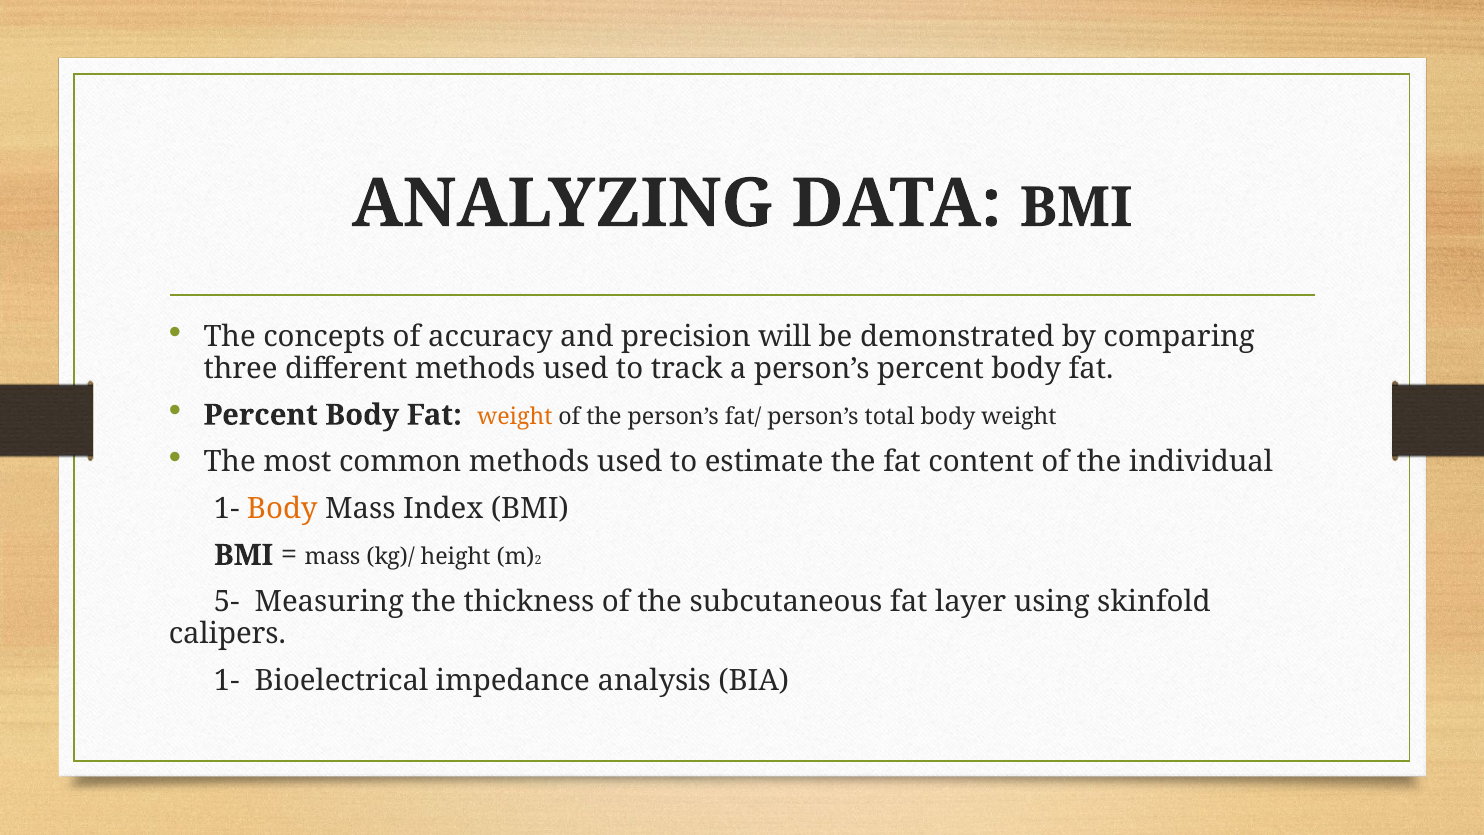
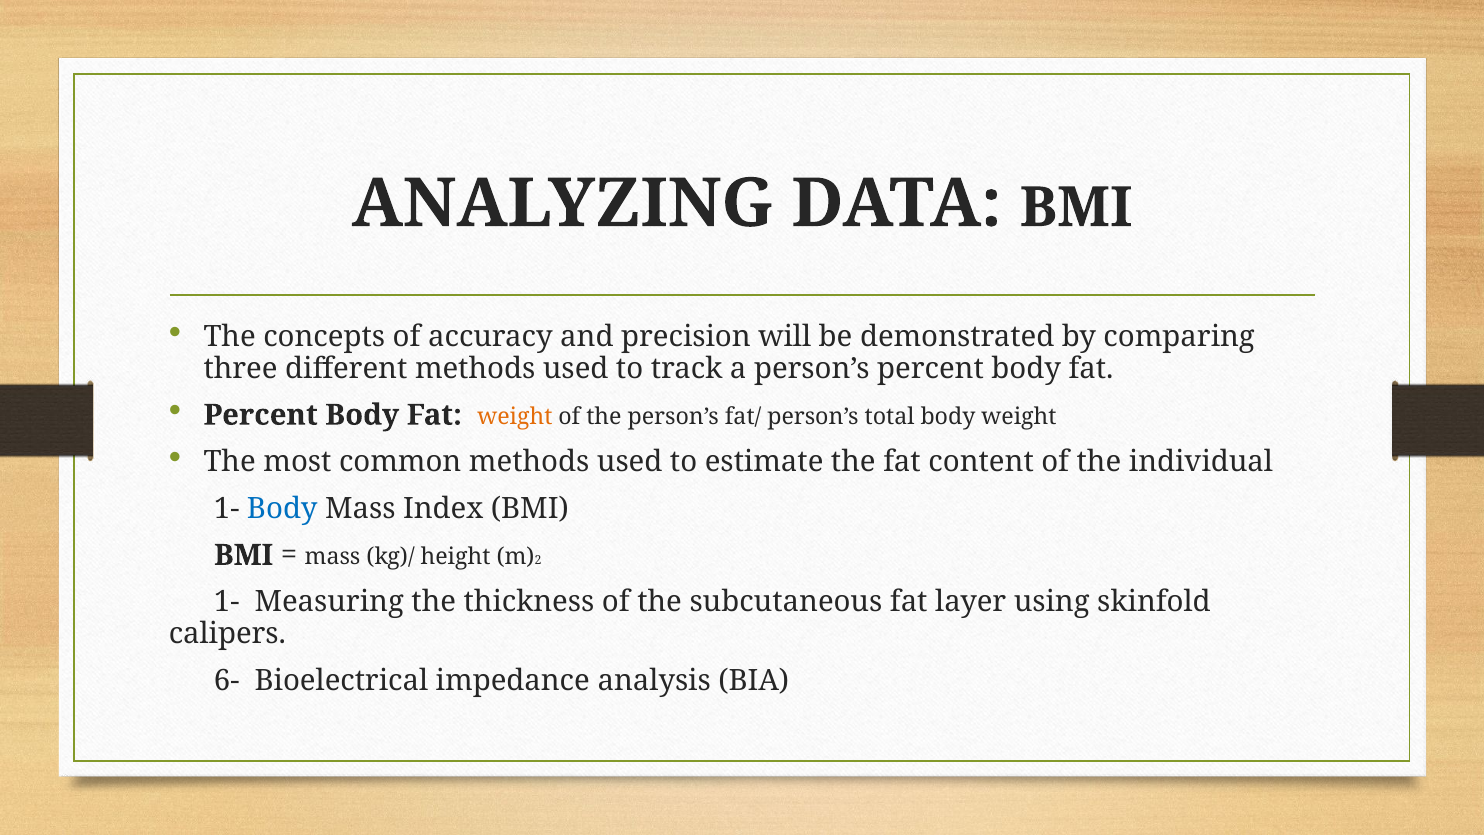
Body at (282, 508) colour: orange -> blue
5- at (227, 602): 5- -> 1-
1- at (227, 680): 1- -> 6-
